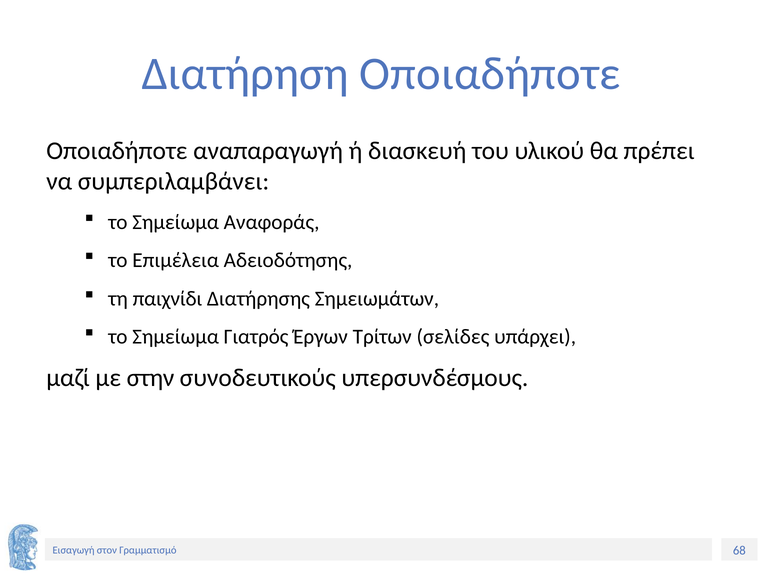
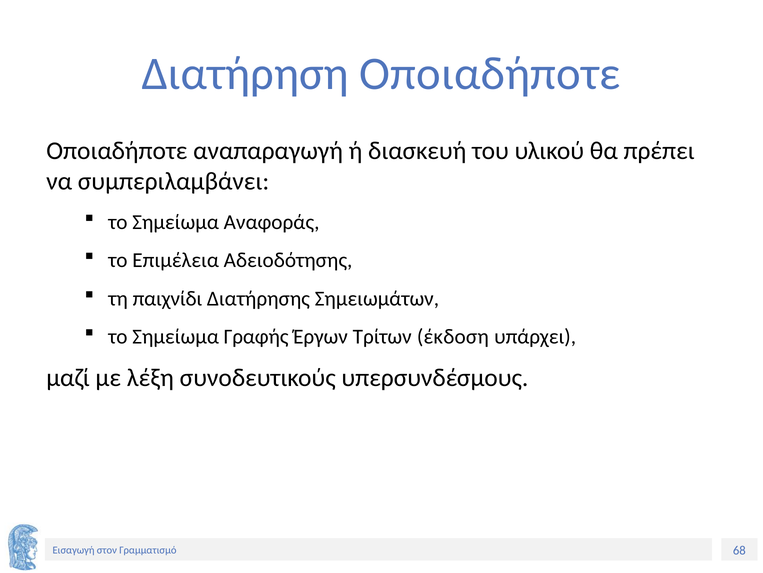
Γιατρός: Γιατρός -> Γραφής
σελίδες: σελίδες -> έκδοση
στην: στην -> λέξη
